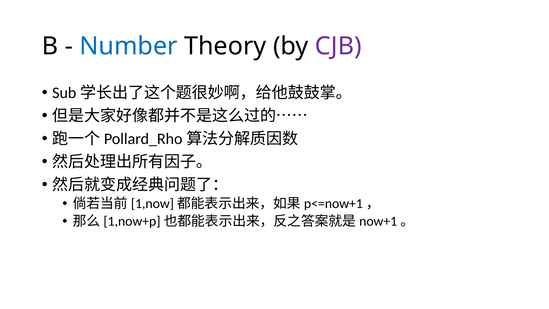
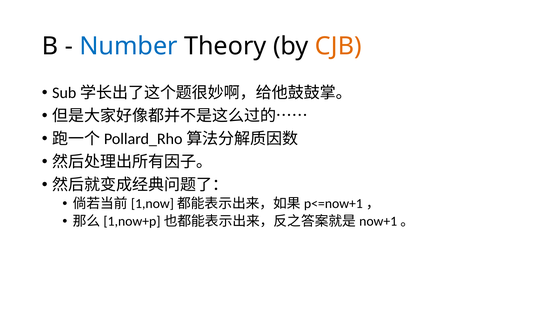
CJB colour: purple -> orange
